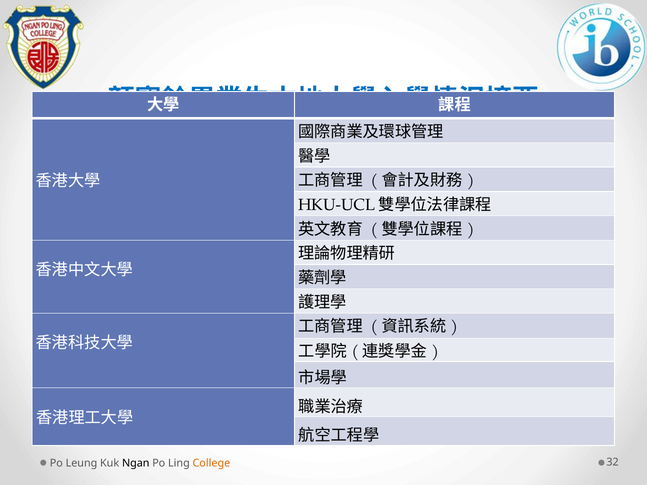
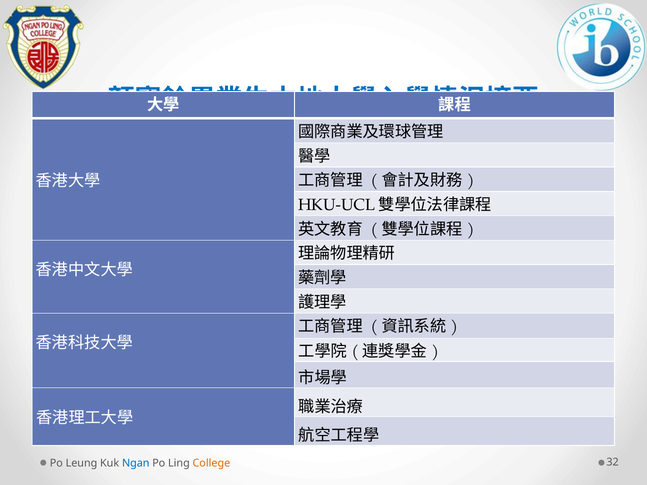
Ngan colour: black -> blue
